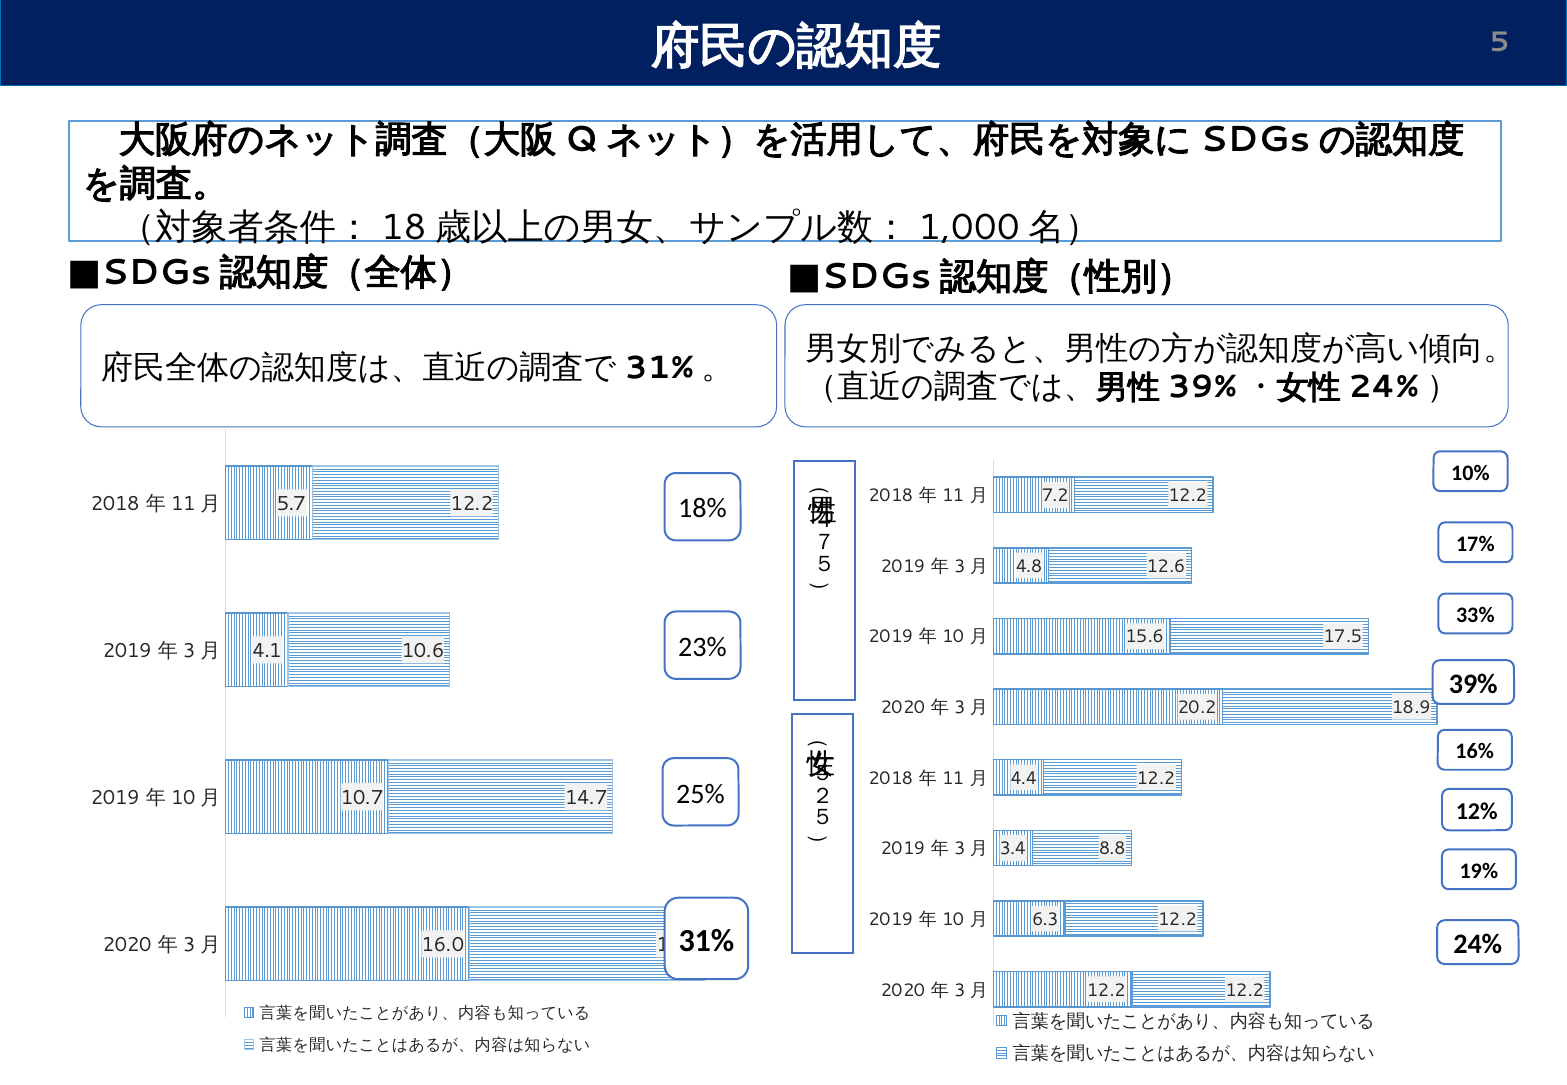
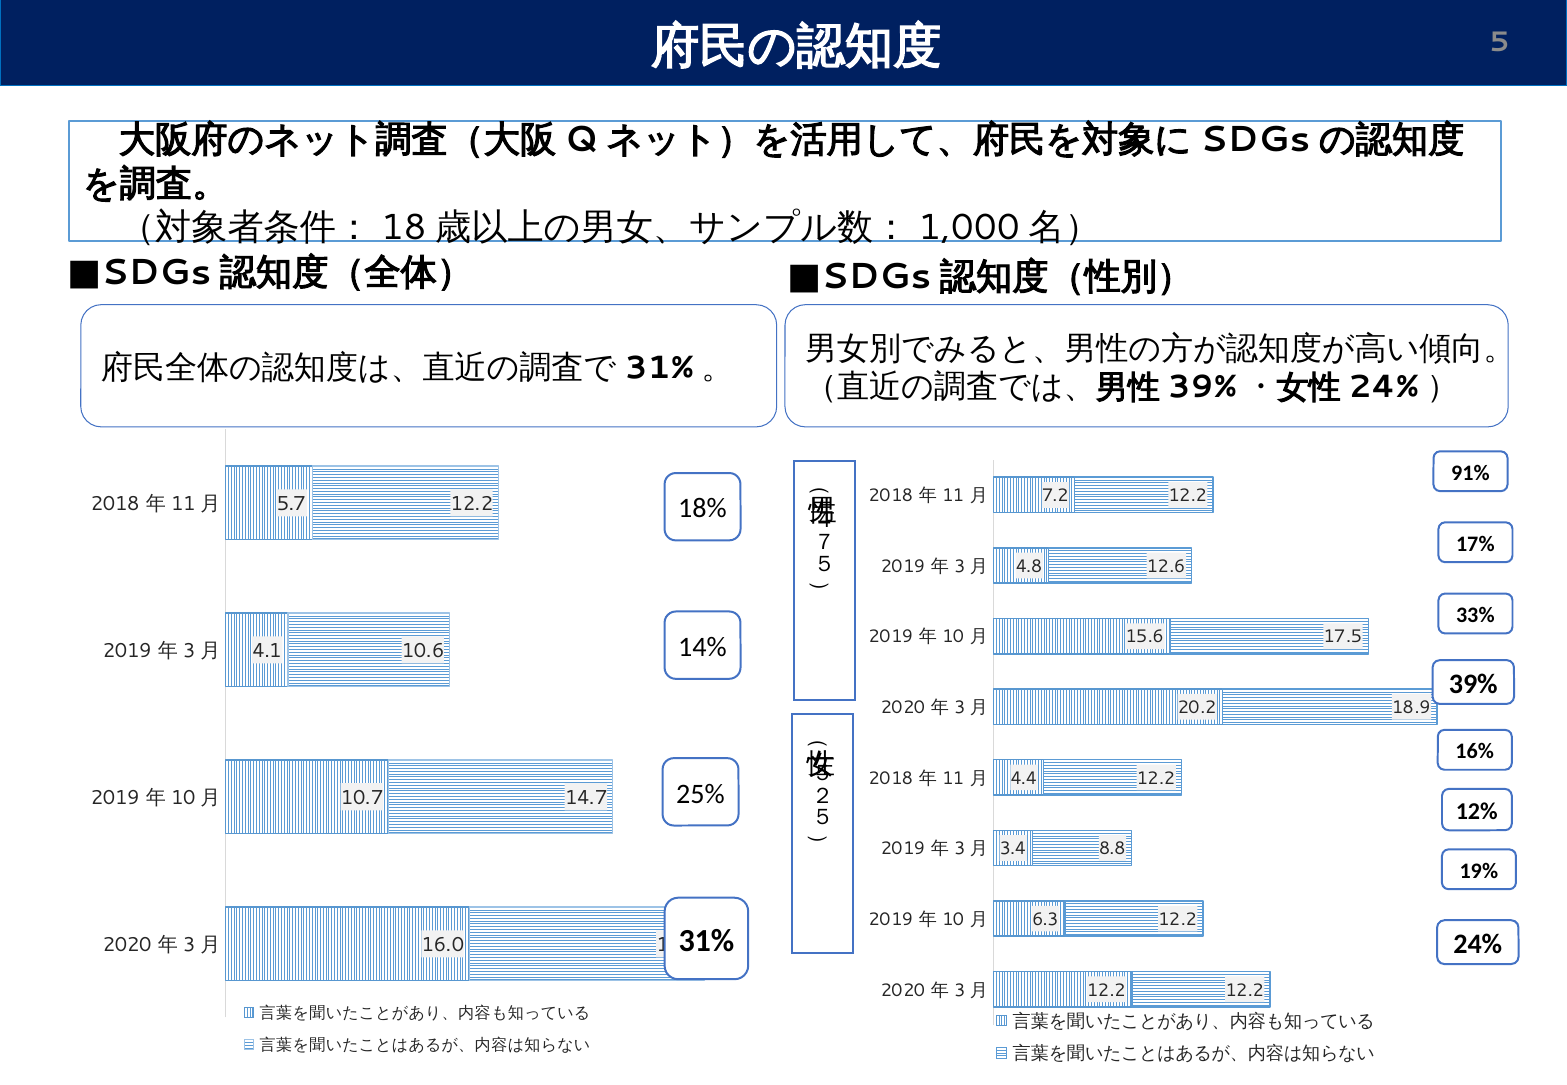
10%: 10% -> 91%
23%: 23% -> 14%
